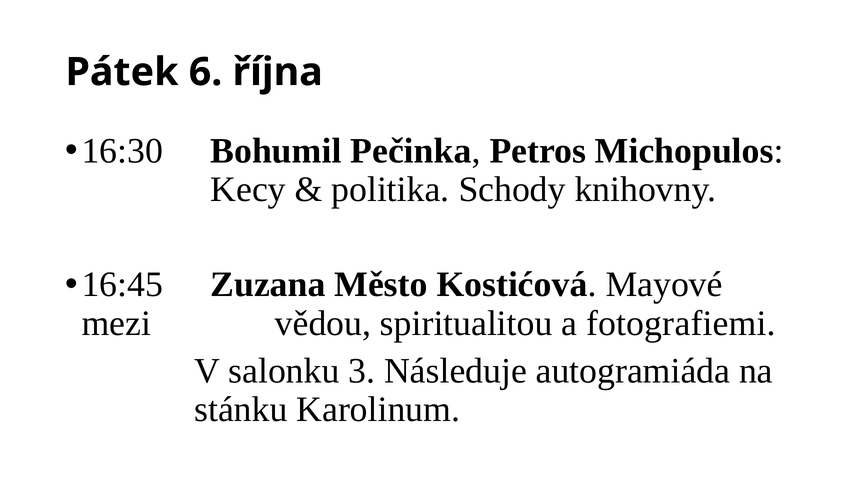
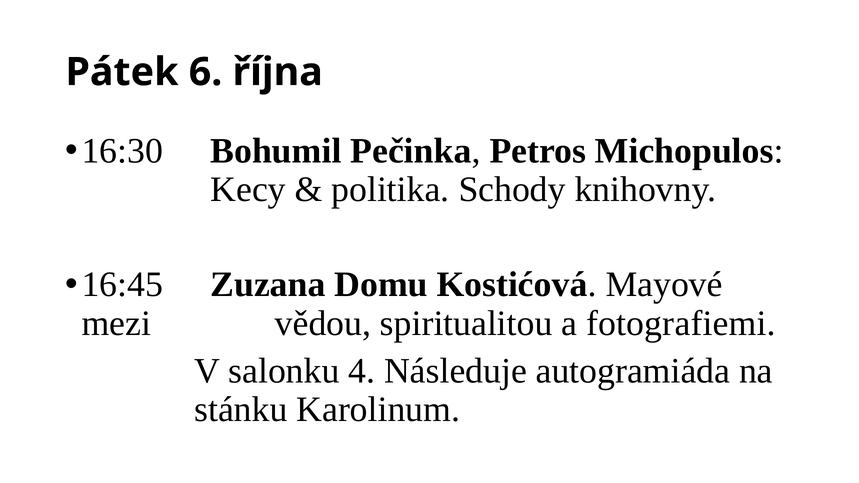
Město: Město -> Domu
3: 3 -> 4
